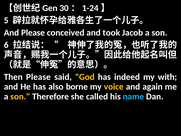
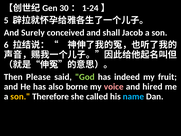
And Please: Please -> Surely
took: took -> shall
God colour: yellow -> light green
with: with -> fruit
voice colour: yellow -> pink
again: again -> hired
